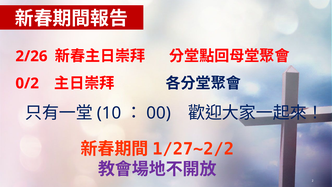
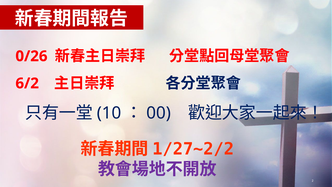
2/26: 2/26 -> 0/26
0/2: 0/2 -> 6/2
